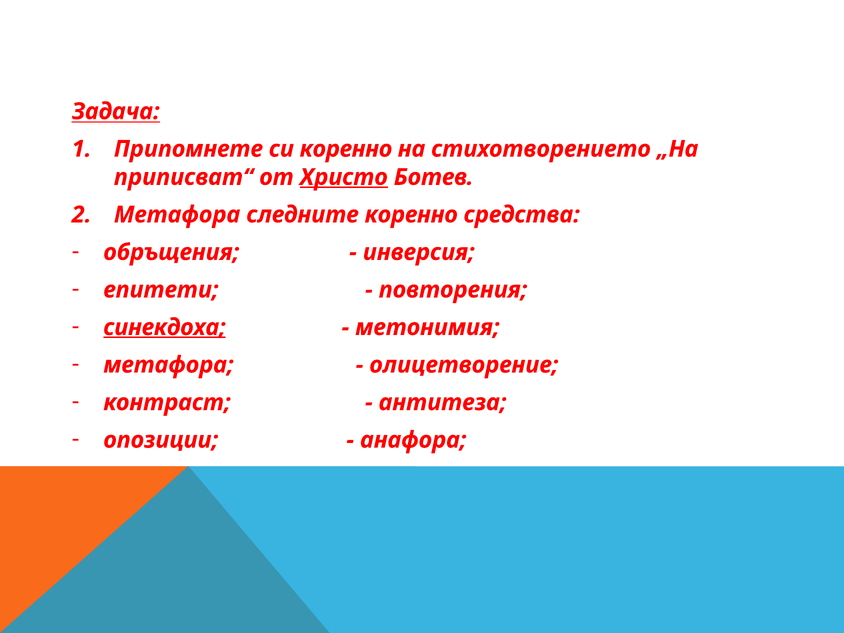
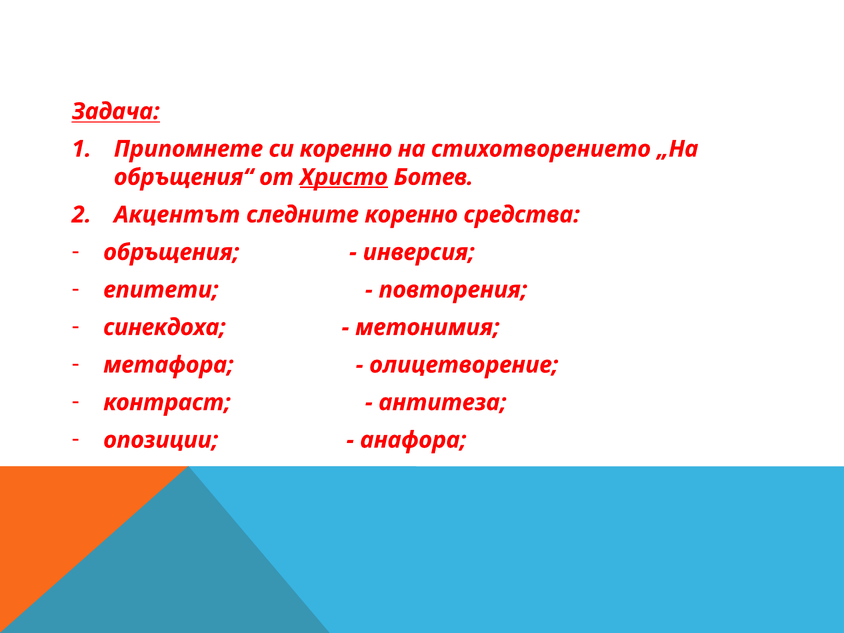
приписват“: приписват“ -> обръщения“
Метафора at (177, 215): Метафора -> Акцентът
синекдоха underline: present -> none
